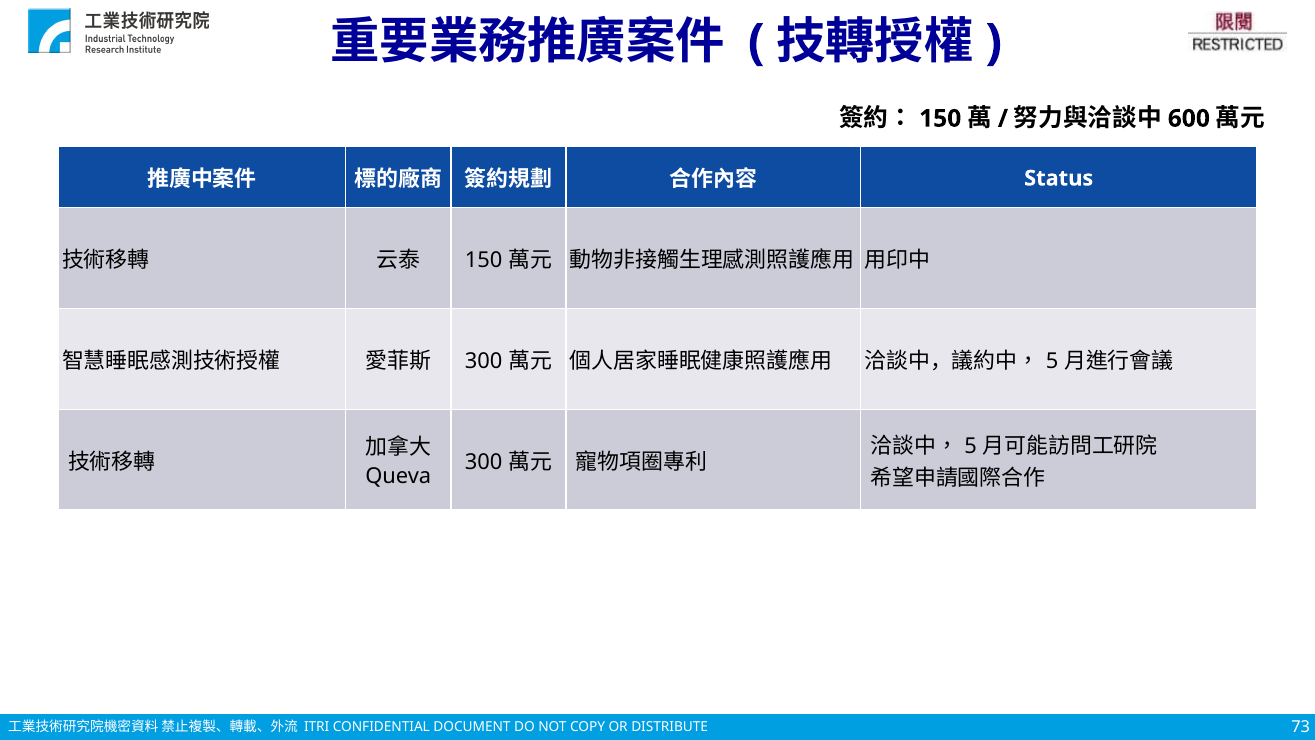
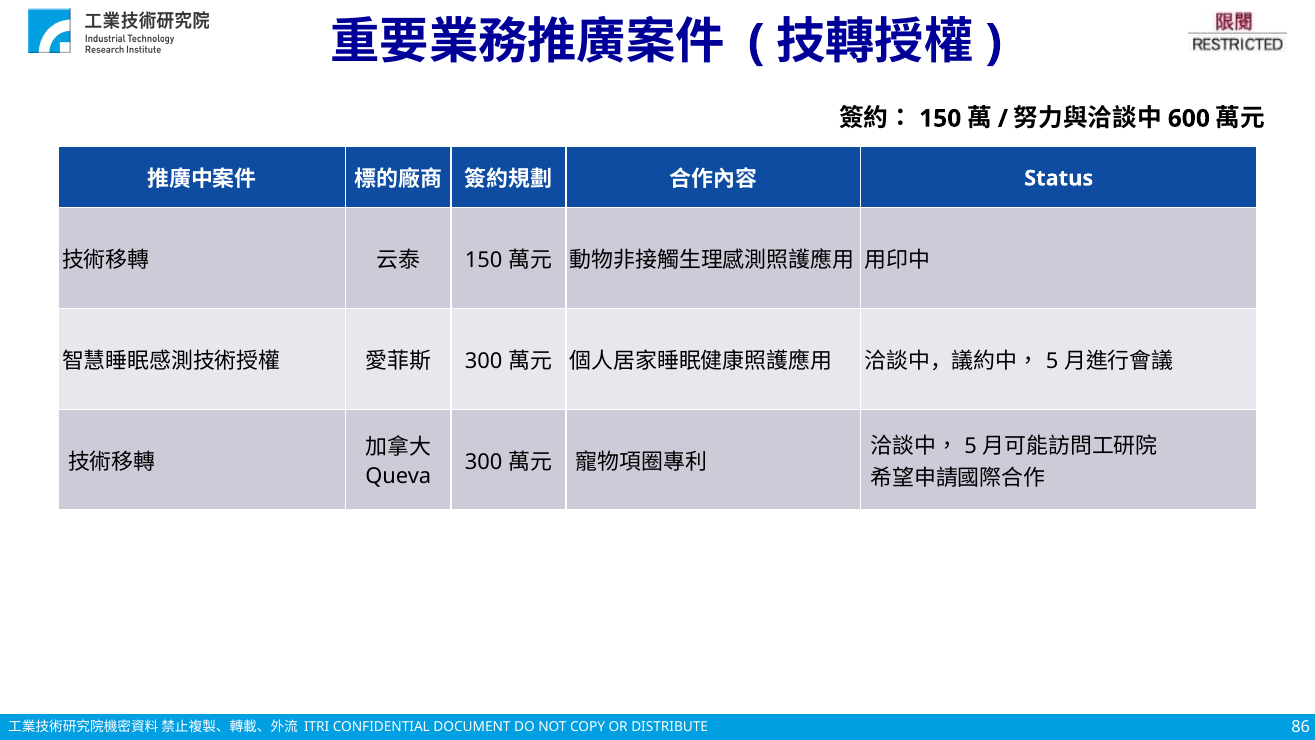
73: 73 -> 86
